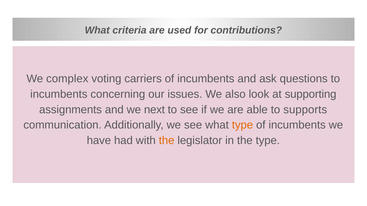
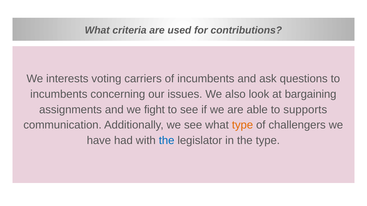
complex: complex -> interests
supporting: supporting -> bargaining
next: next -> fight
incumbents at (297, 125): incumbents -> challengers
the at (167, 141) colour: orange -> blue
